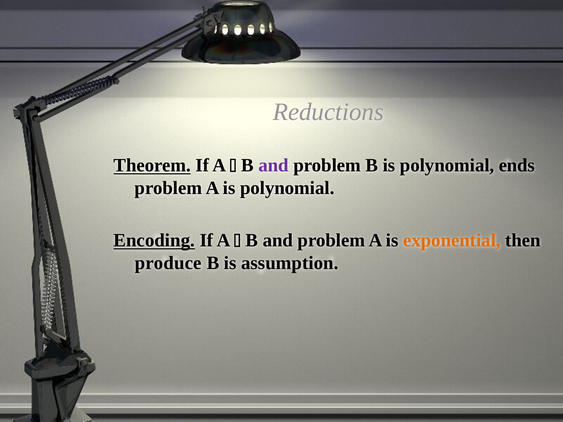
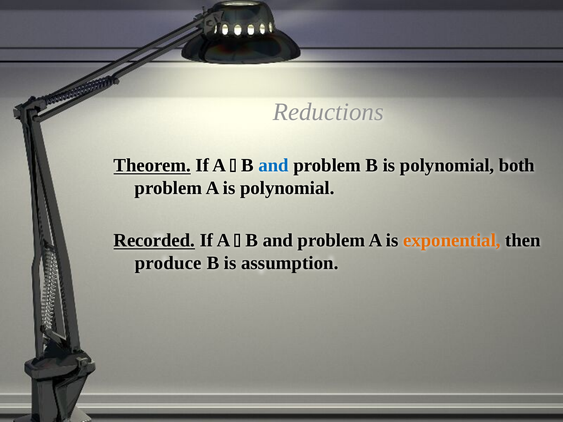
and at (274, 166) colour: purple -> blue
ends: ends -> both
Encoding: Encoding -> Recorded
